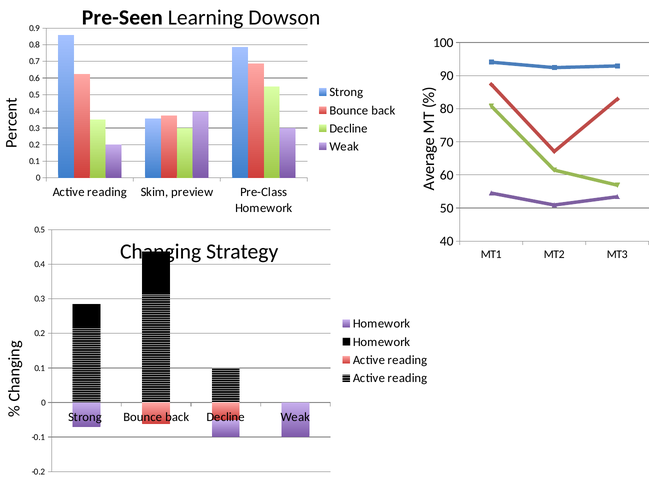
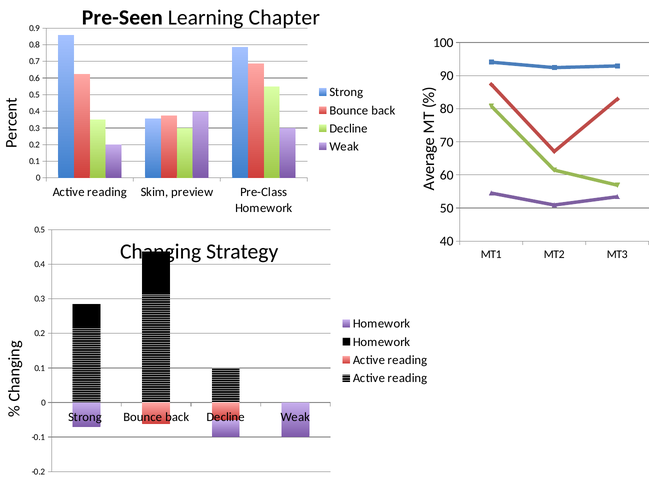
Dowson: Dowson -> Chapter
